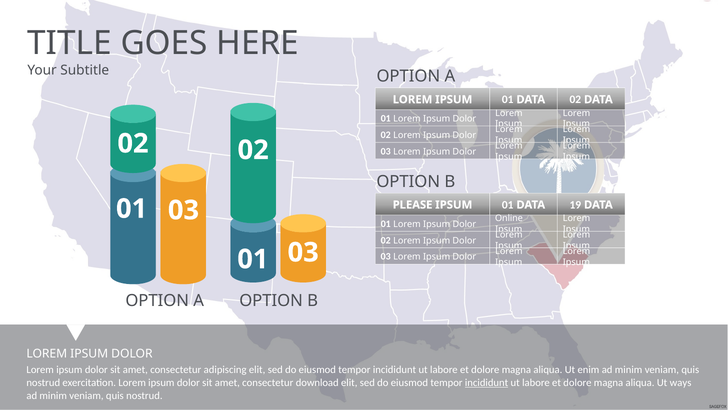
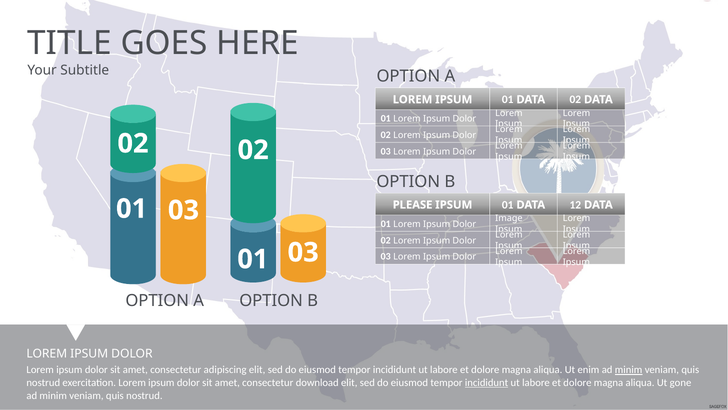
19: 19 -> 12
Online: Online -> Image
minim at (629, 370) underline: none -> present
ways: ways -> gone
